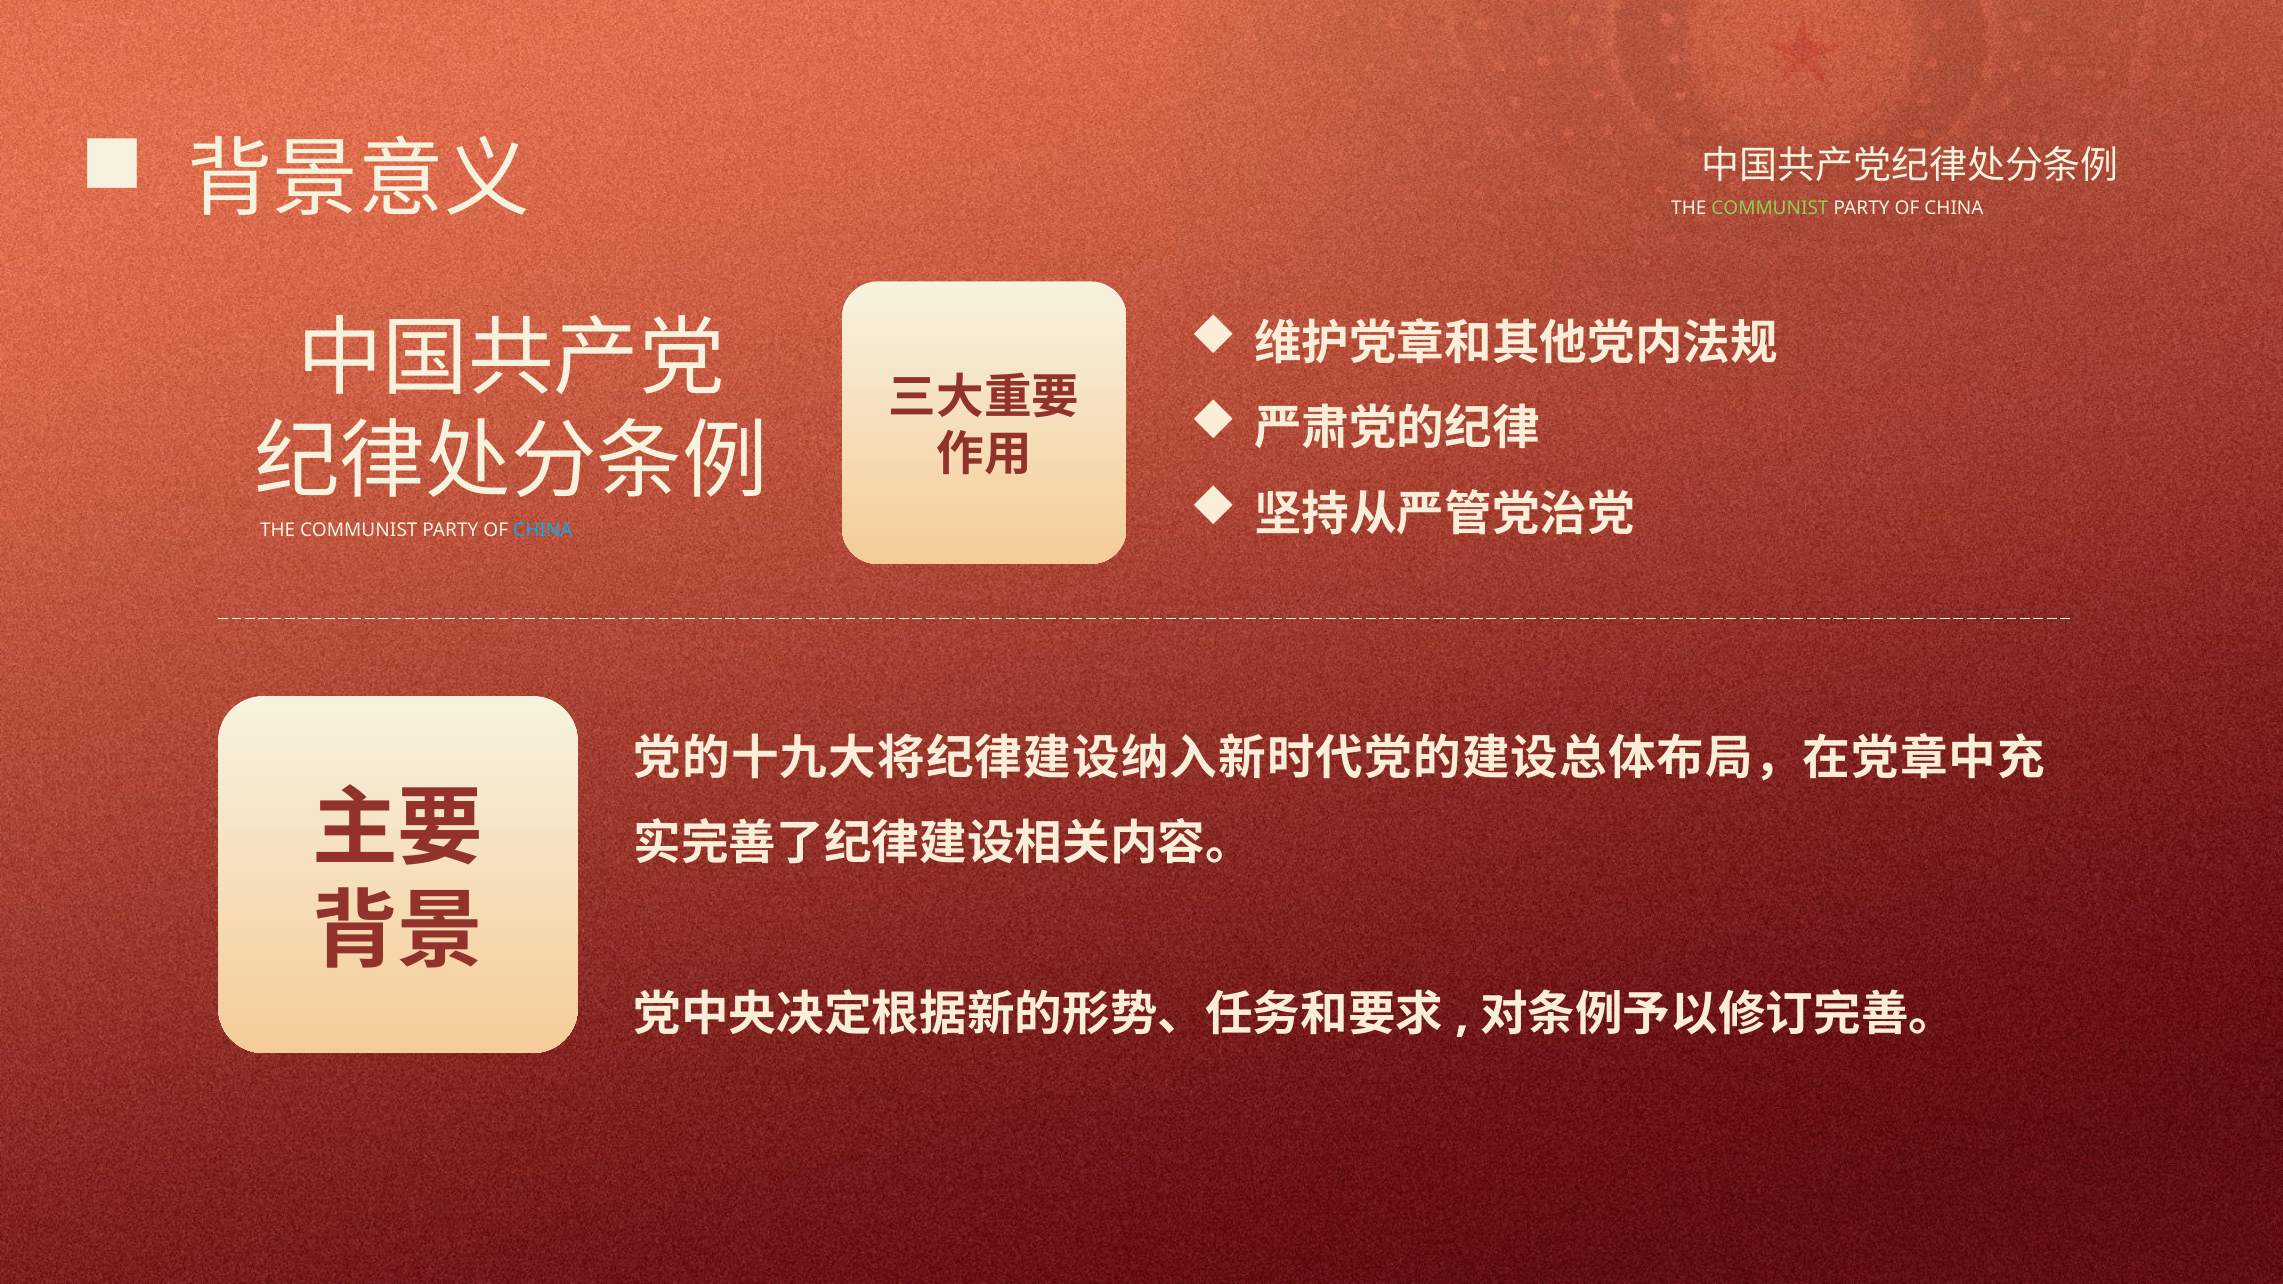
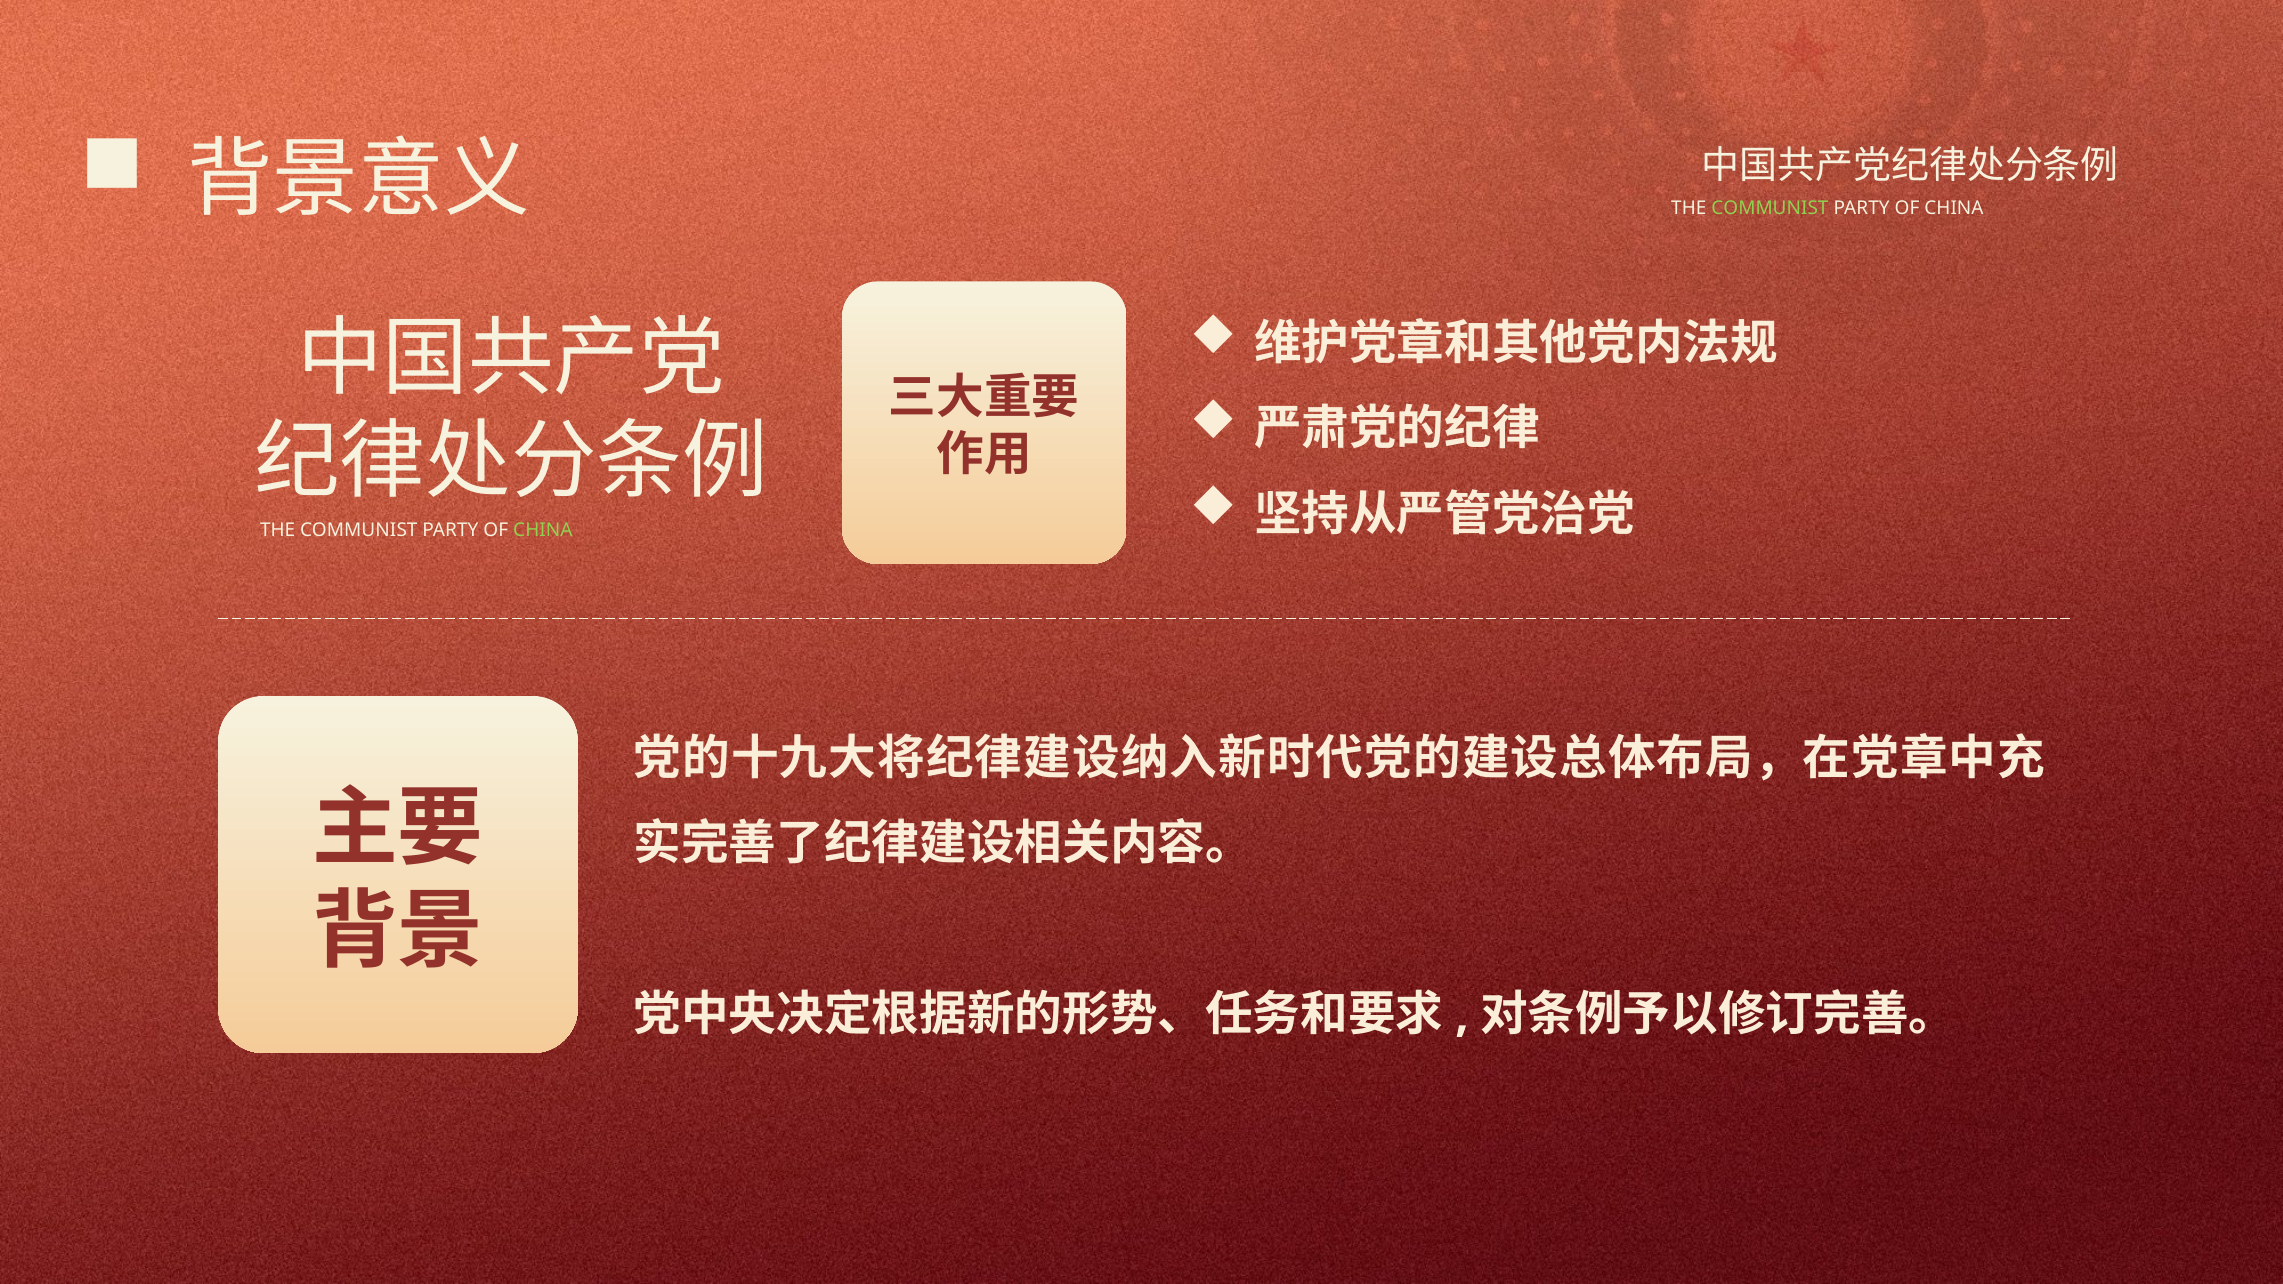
CHINA at (543, 531) colour: light blue -> light green
